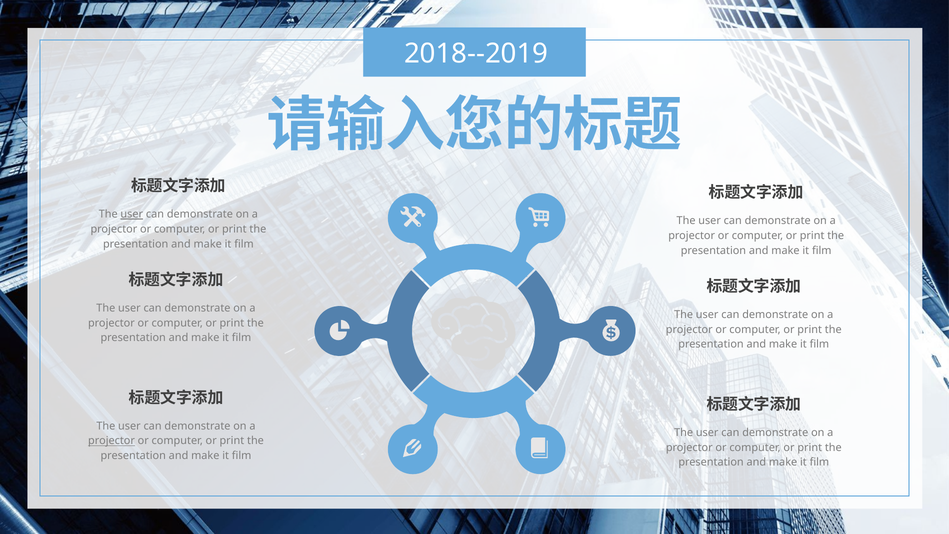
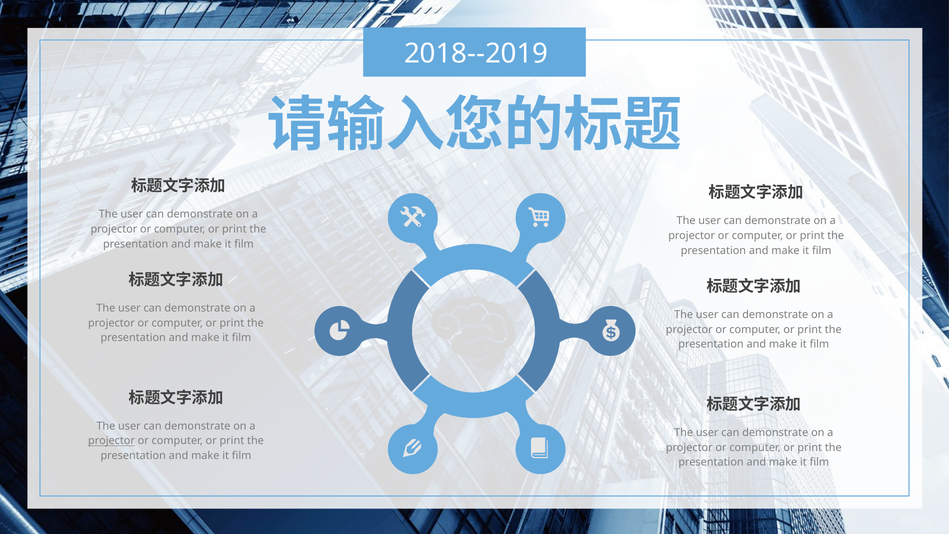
user at (132, 214) underline: present -> none
